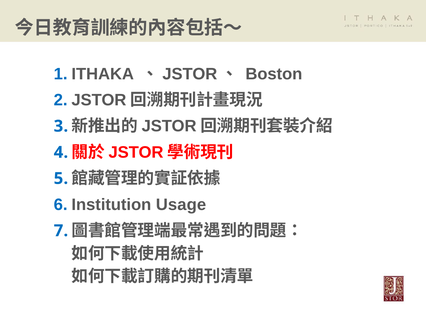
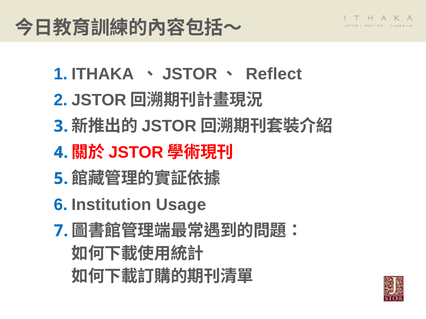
Boston: Boston -> Reflect
